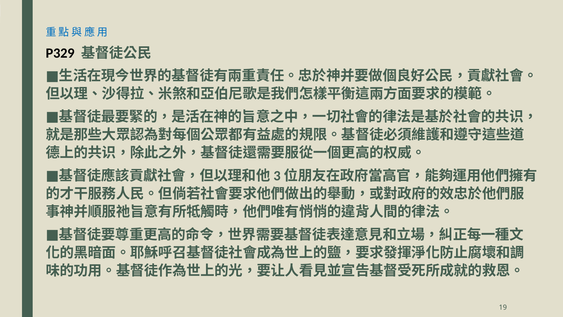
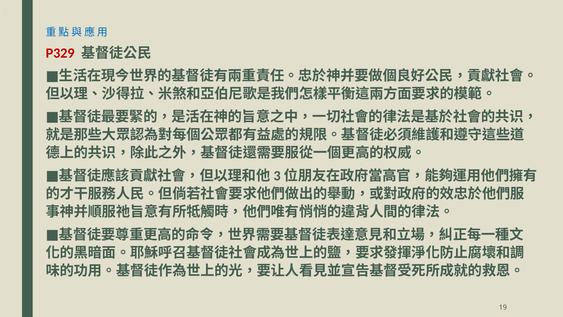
P329 colour: black -> red
